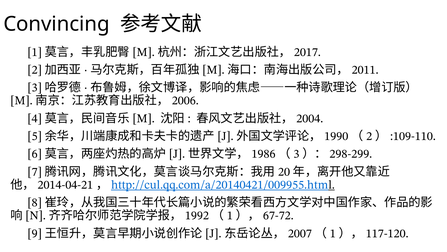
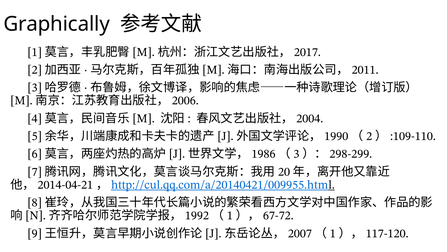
Convincing: Convincing -> Graphically
